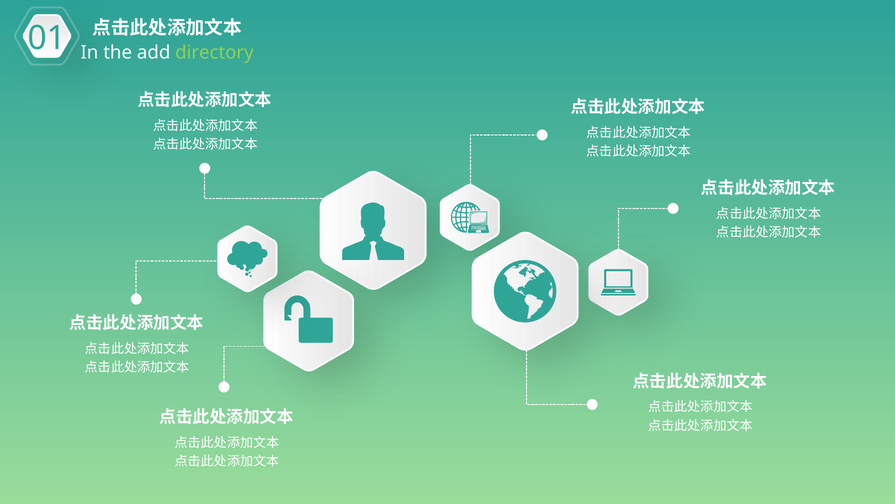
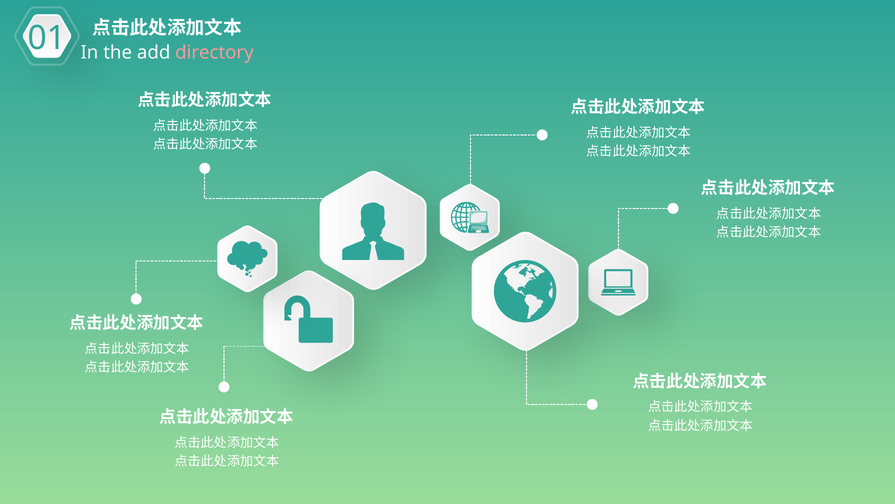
directory colour: light green -> pink
